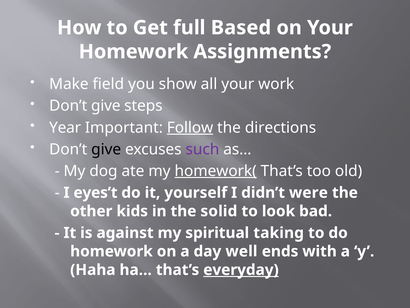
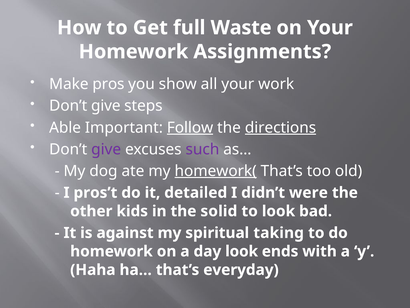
Based: Based -> Waste
field: field -> pros
Year: Year -> Able
directions underline: none -> present
give at (106, 149) colour: black -> purple
eyes’t: eyes’t -> pros’t
yourself: yourself -> detailed
day well: well -> look
everyday underline: present -> none
